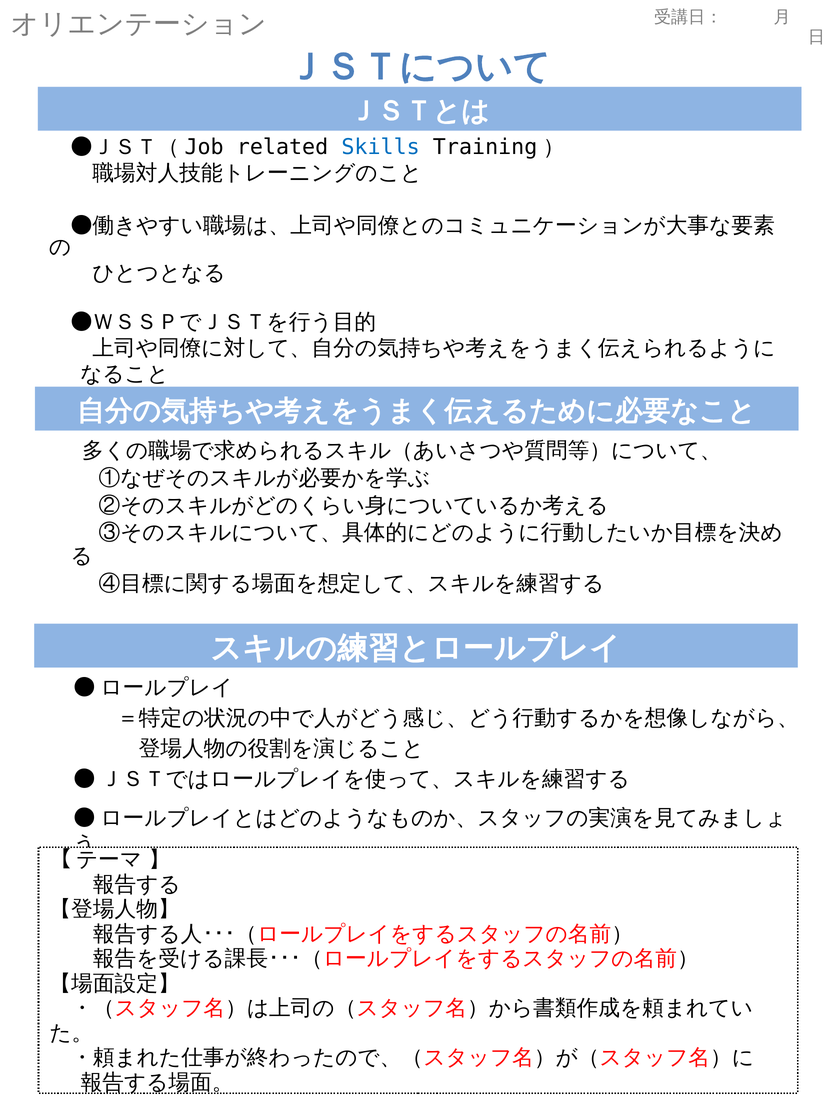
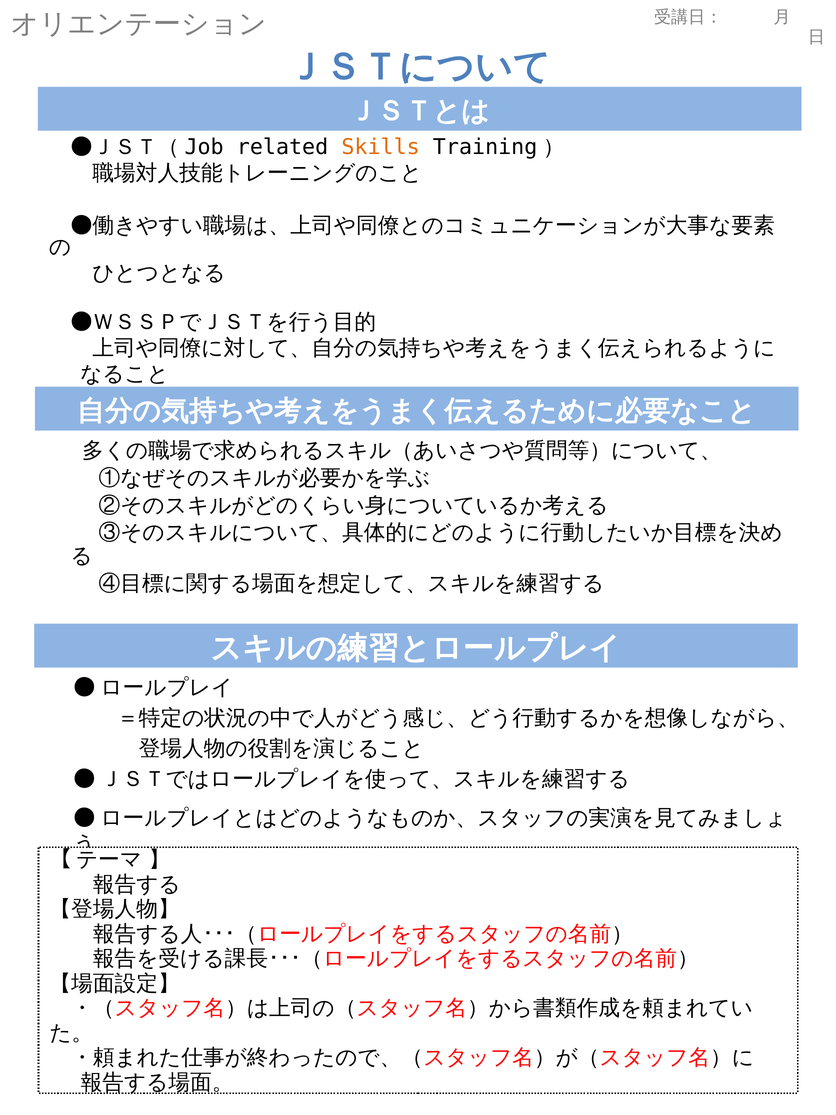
Skills colour: blue -> orange
